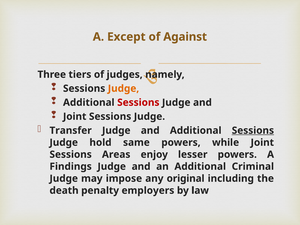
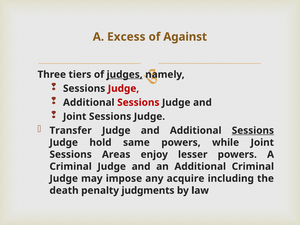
Except: Except -> Excess
judges underline: none -> present
Judge at (123, 88) colour: orange -> red
Findings at (71, 166): Findings -> Criminal
original: original -> acquire
employers: employers -> judgments
